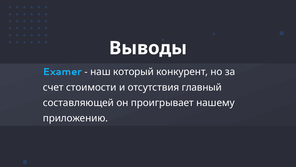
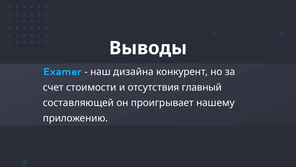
который: который -> дизайна
